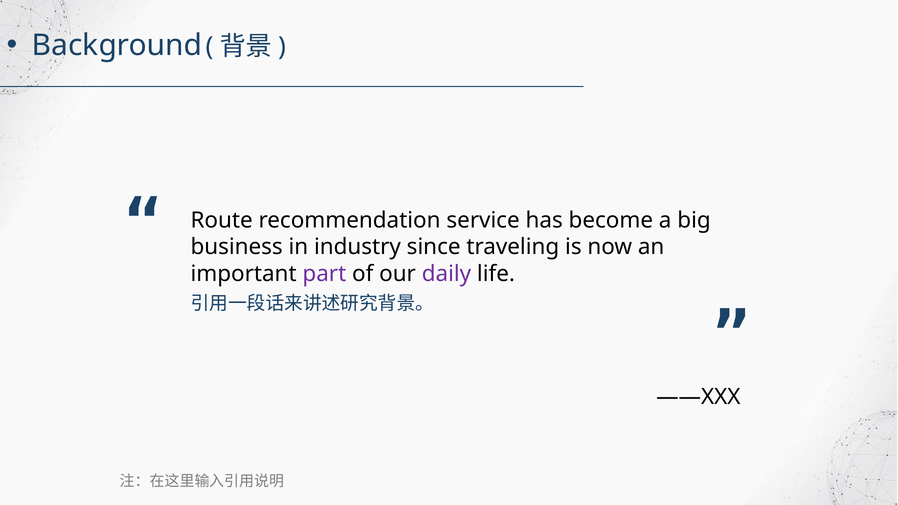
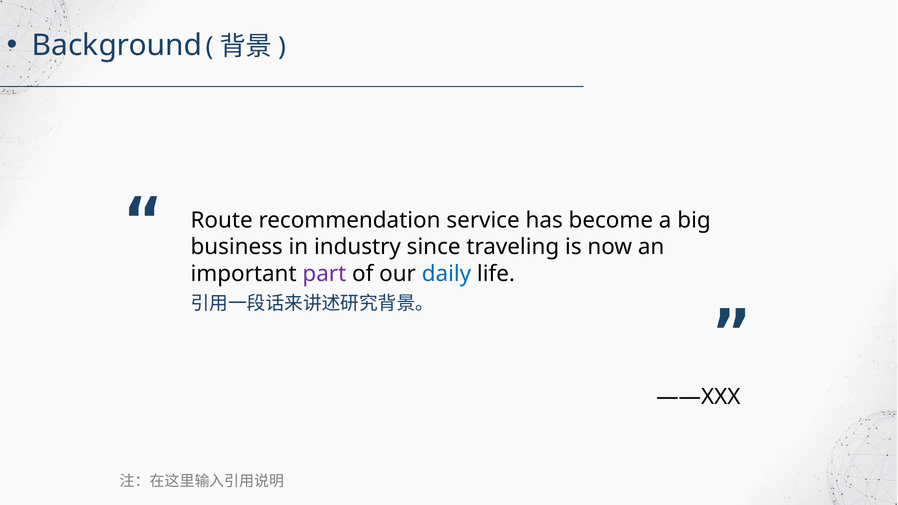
daily colour: purple -> blue
